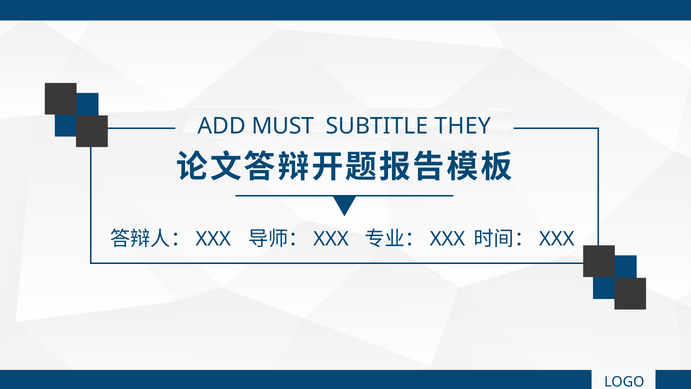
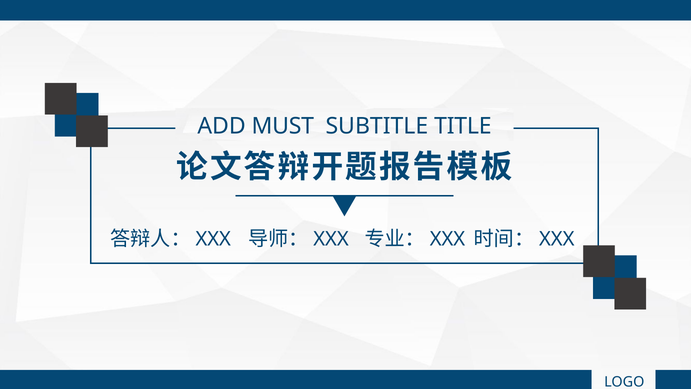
THEY: THEY -> TITLE
